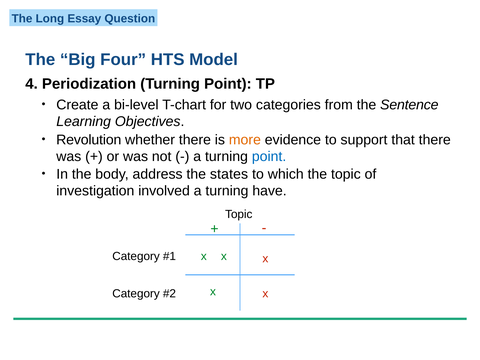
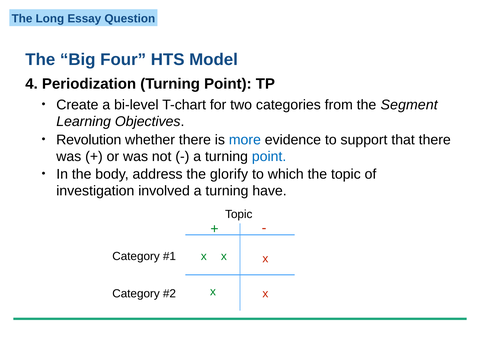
Sentence: Sentence -> Segment
more colour: orange -> blue
states: states -> glorify
